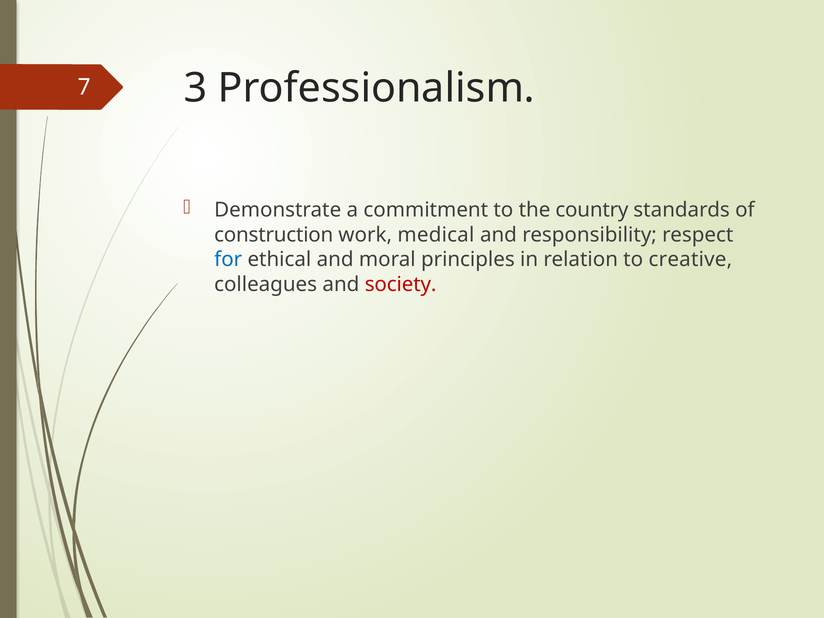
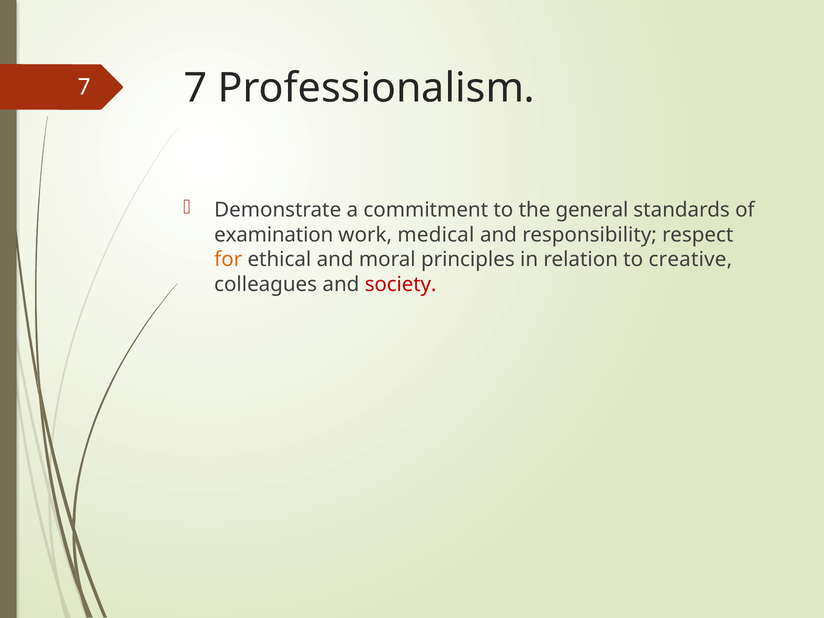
7 3: 3 -> 7
country: country -> general
construction: construction -> examination
for colour: blue -> orange
